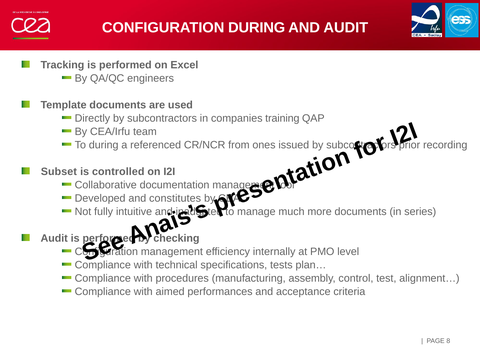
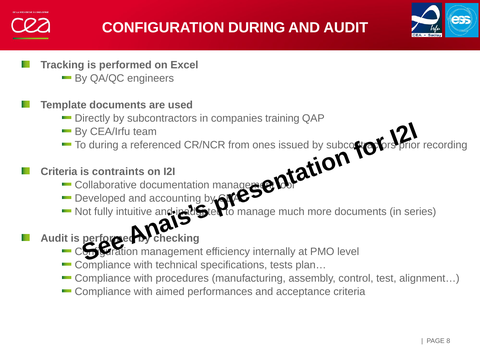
Subset at (59, 172): Subset -> Criteria
controlled: controlled -> contraints
constitutes: constitutes -> accounting
